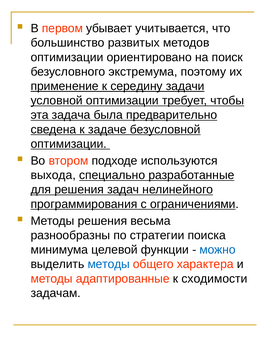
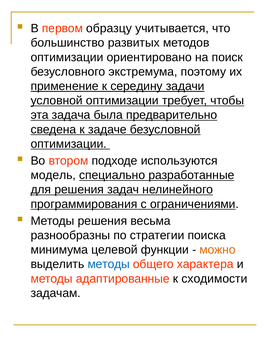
убывает: убывает -> образцу
выхода: выхода -> модель
можно colour: blue -> orange
